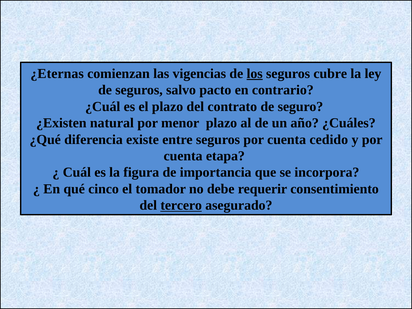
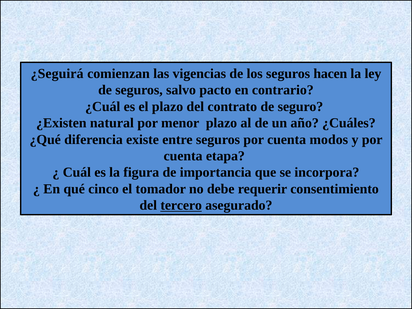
¿Eternas: ¿Eternas -> ¿Seguirá
los underline: present -> none
cubre: cubre -> hacen
cedido: cedido -> modos
